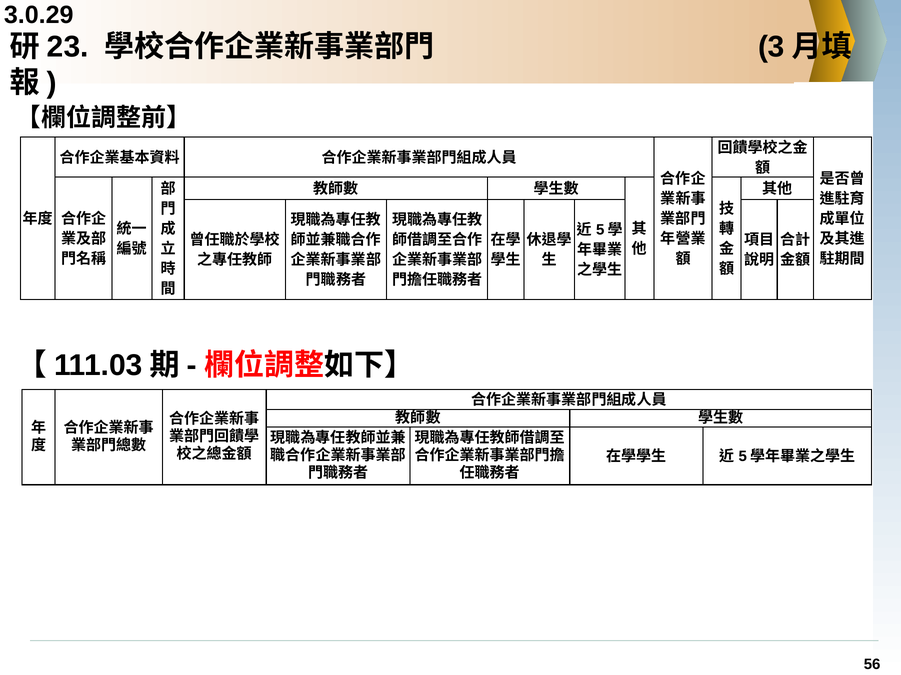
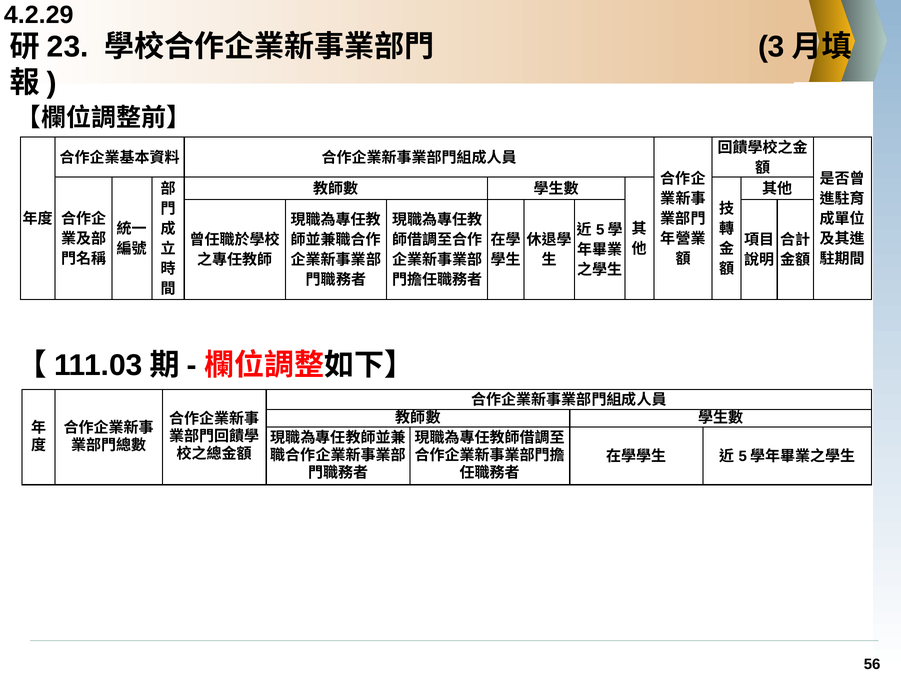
3.0.29: 3.0.29 -> 4.2.29
